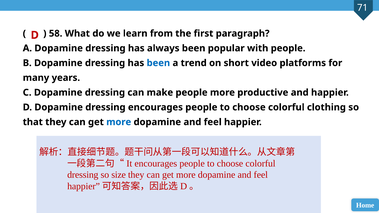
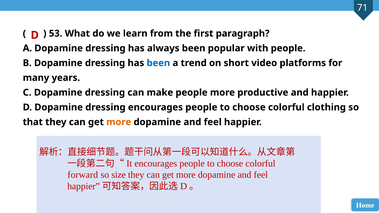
58: 58 -> 53
more at (119, 122) colour: blue -> orange
dressing at (83, 175): dressing -> forward
